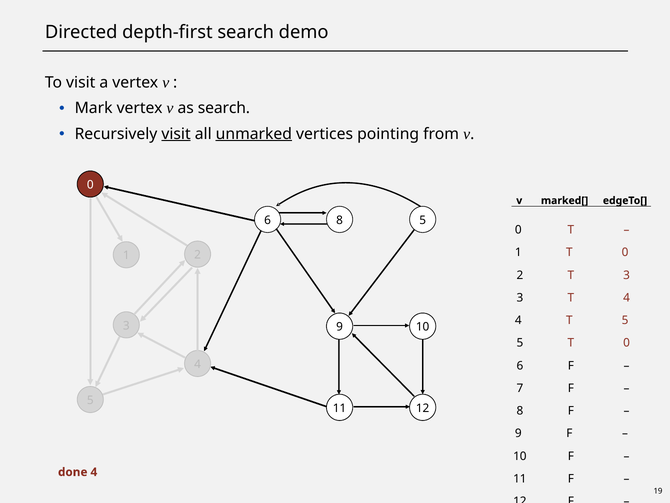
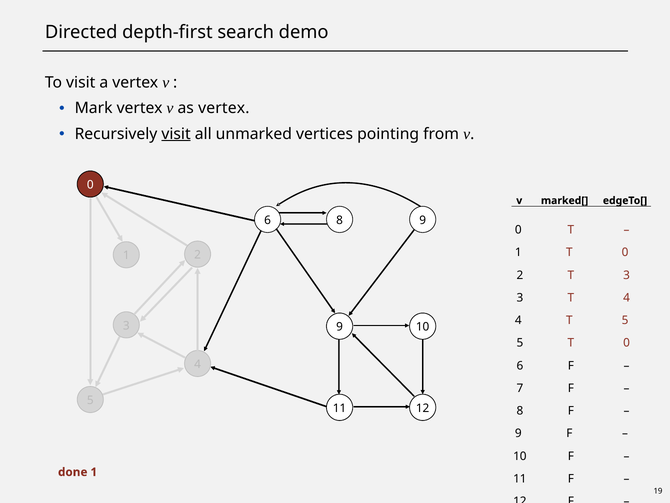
as search: search -> vertex
unmarked underline: present -> none
5 at (423, 220): 5 -> 9
done 4: 4 -> 1
